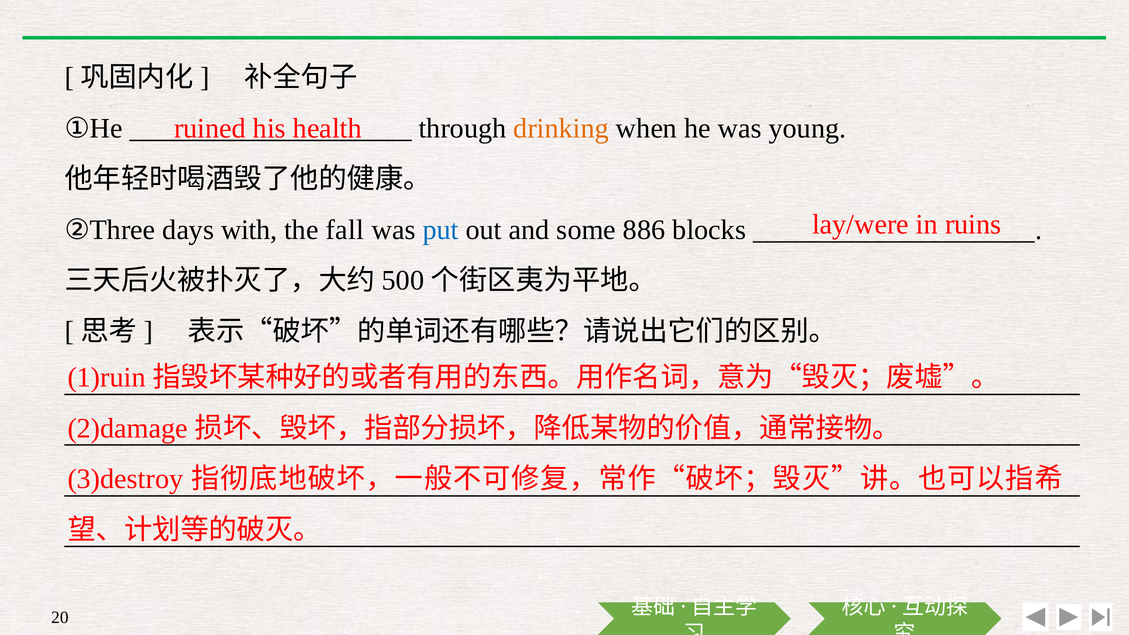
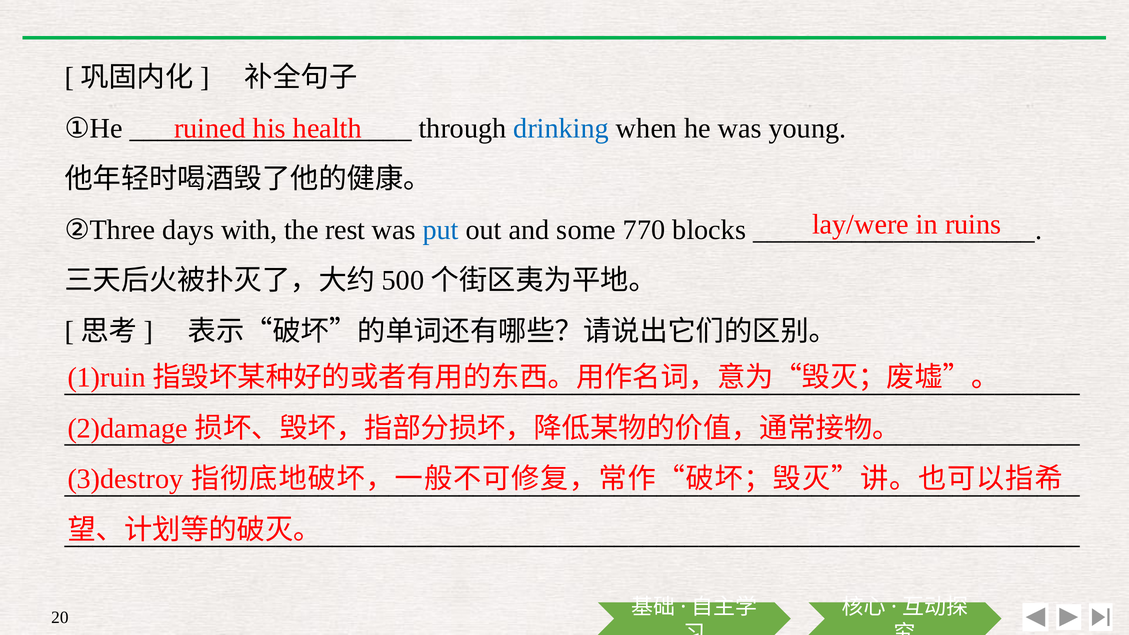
drinking colour: orange -> blue
fall: fall -> rest
886: 886 -> 770
